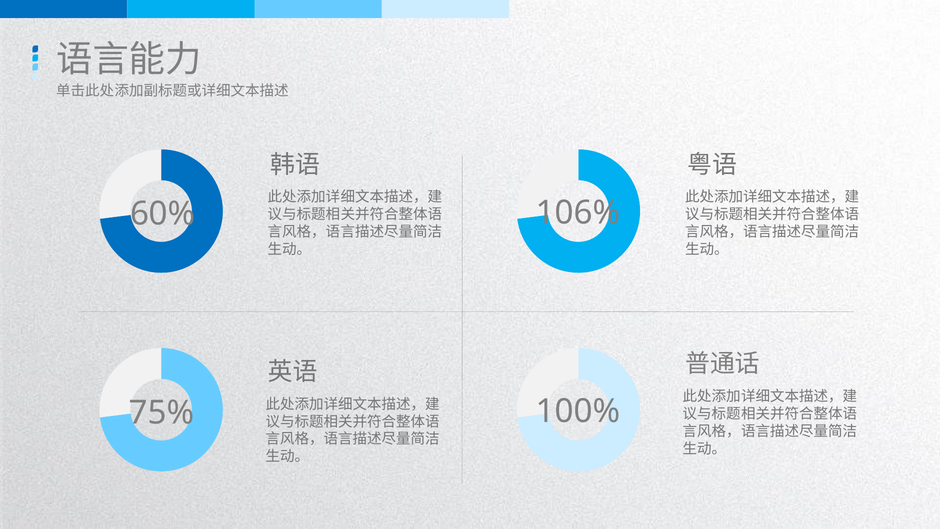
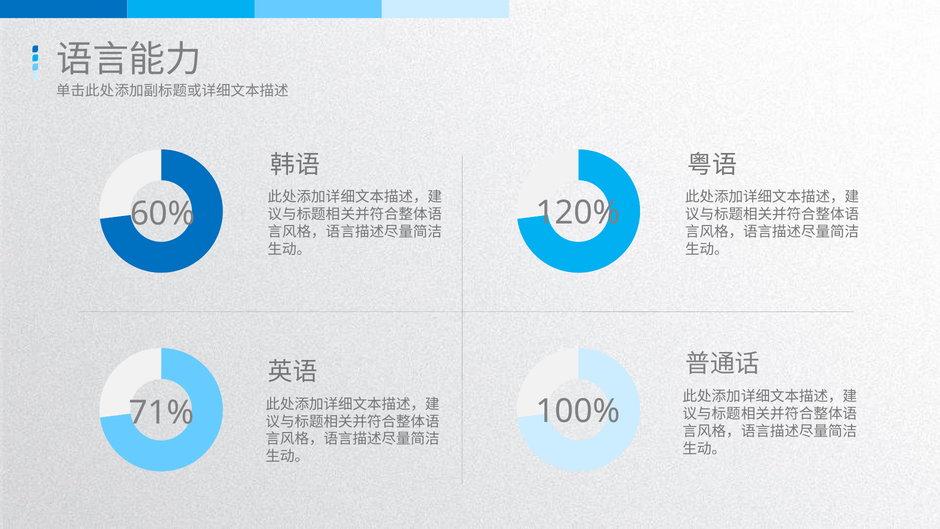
106%: 106% -> 120%
75%: 75% -> 71%
